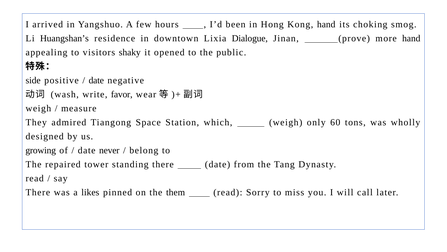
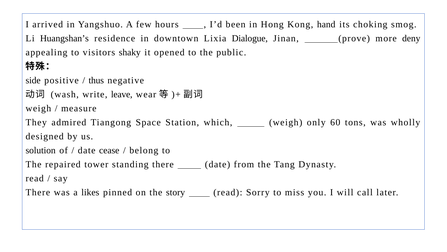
more hand: hand -> deny
date at (96, 80): date -> thus
favor: favor -> leave
growing: growing -> solution
never: never -> cease
them: them -> story
